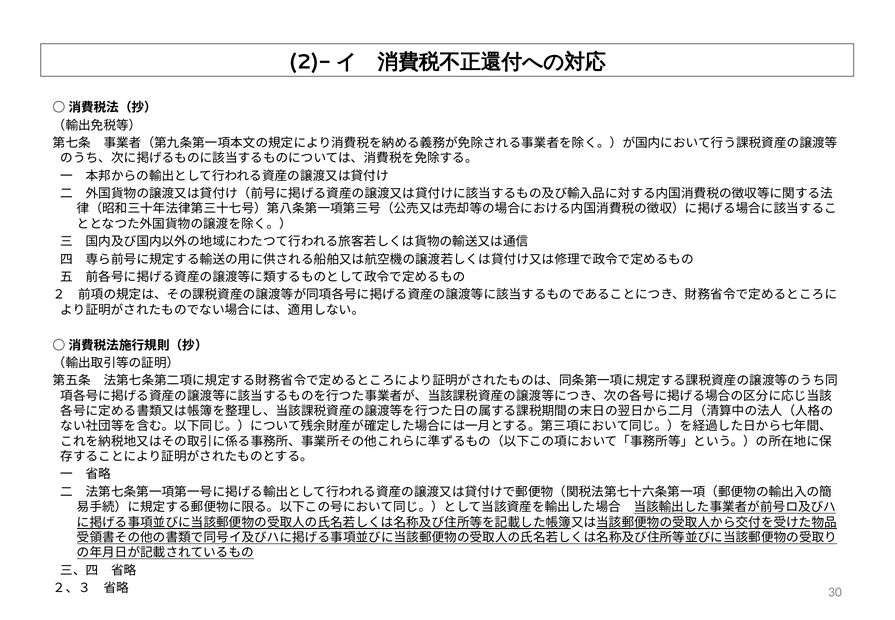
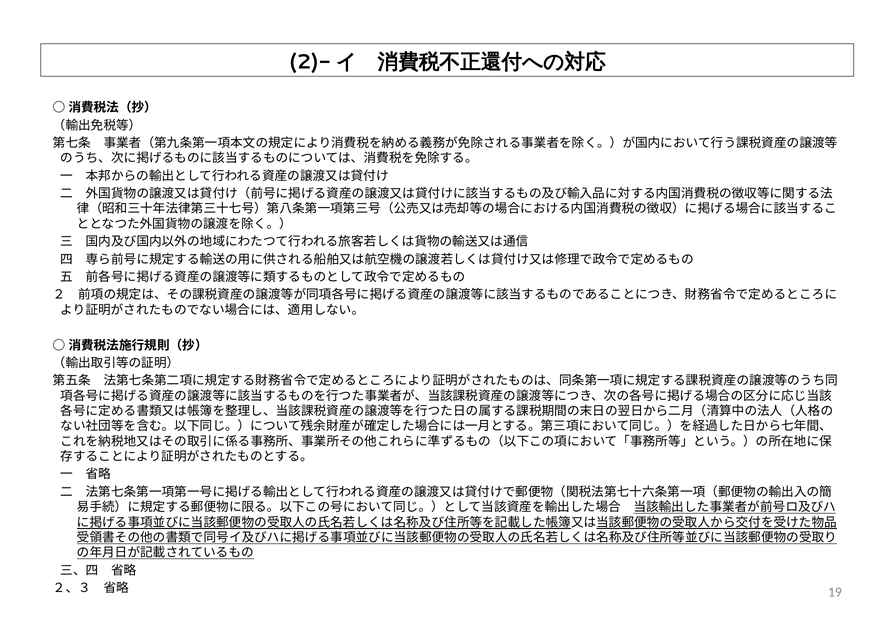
30: 30 -> 19
